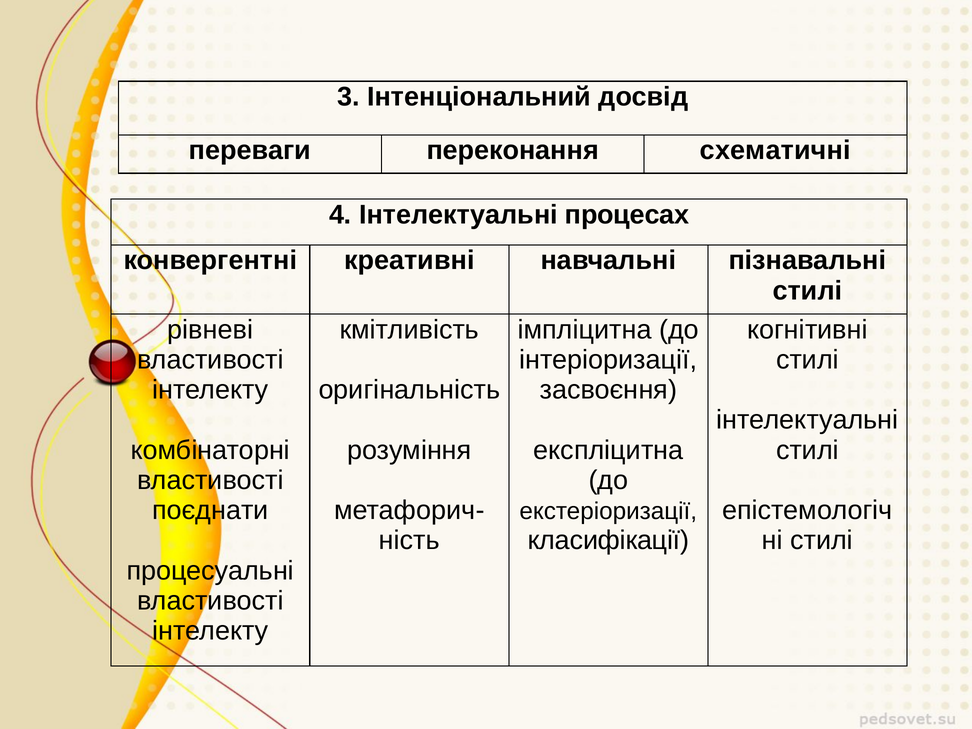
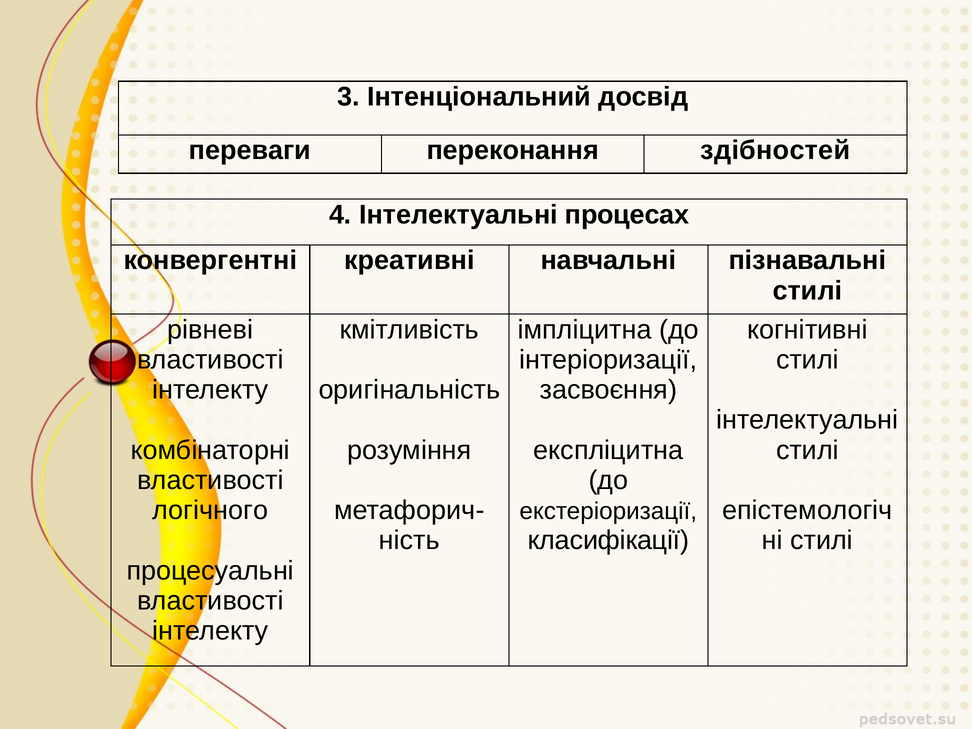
схематичні: схематичні -> здібностей
поєднати: поєднати -> логічного
